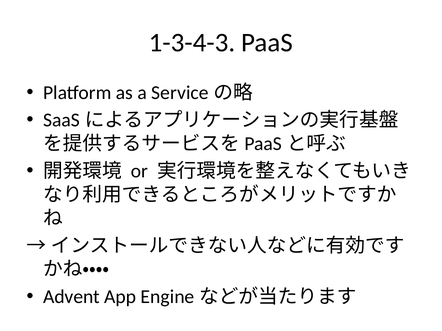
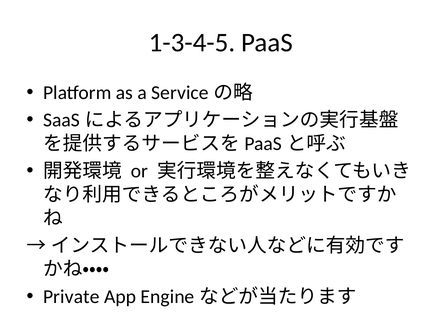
1-3-4-3: 1-3-4-3 -> 1-3-4-5
Advent: Advent -> Private
